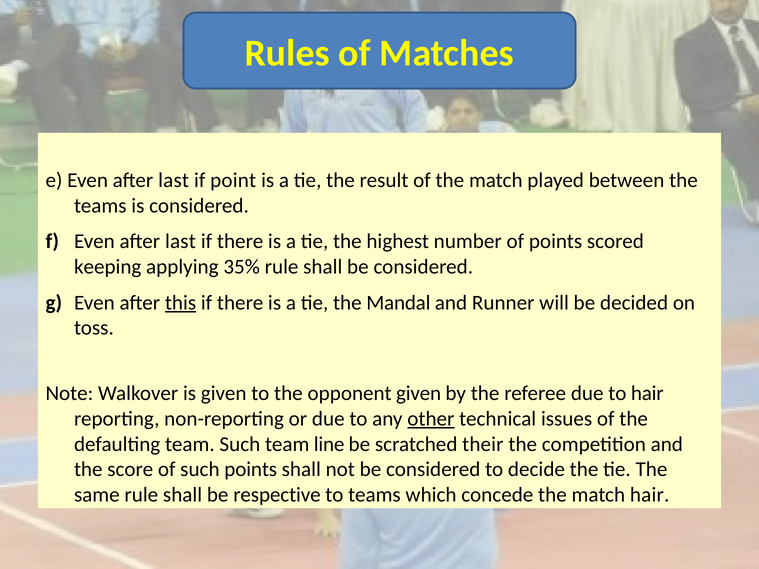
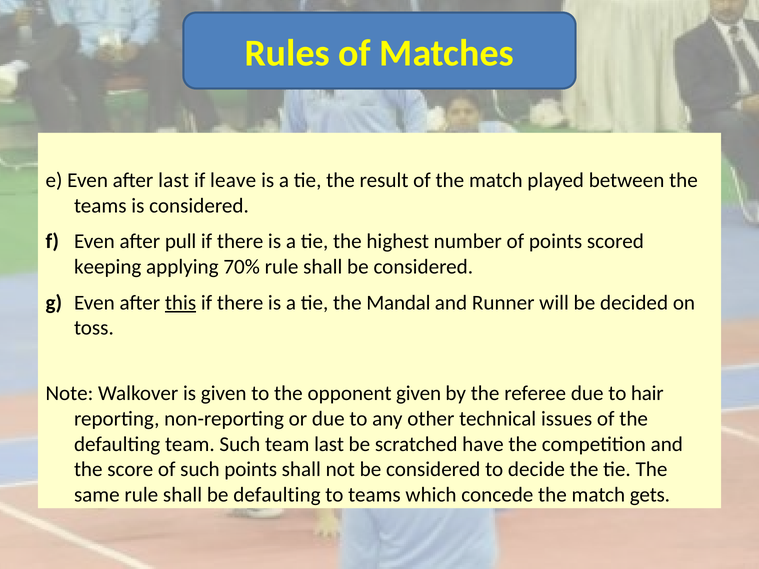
point: point -> leave
f Even after last: last -> pull
35%: 35% -> 70%
other underline: present -> none
team line: line -> last
their: their -> have
be respective: respective -> defaulting
match hair: hair -> gets
